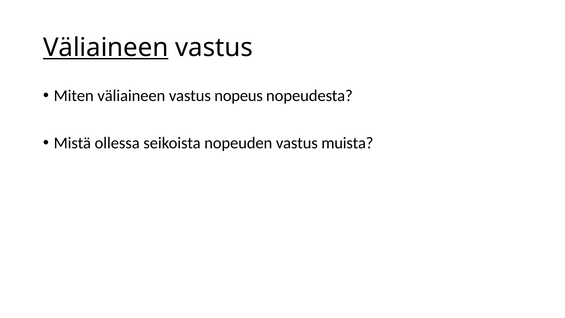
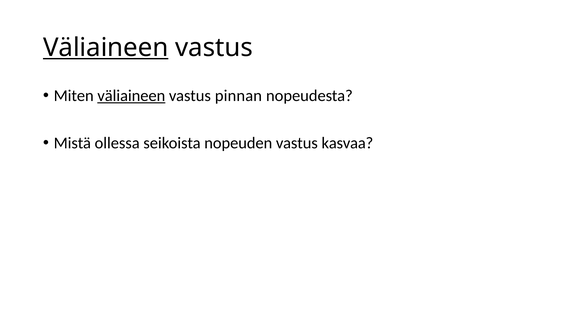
väliaineen at (131, 96) underline: none -> present
nopeus: nopeus -> pinnan
muista: muista -> kasvaa
